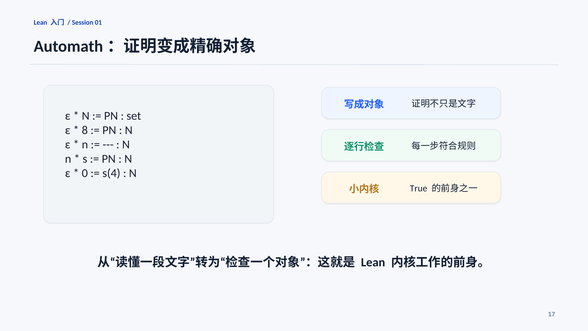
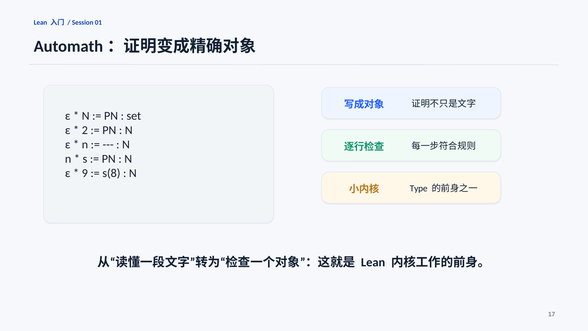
8: 8 -> 2
0: 0 -> 9
s(4: s(4 -> s(8
True: True -> Type
